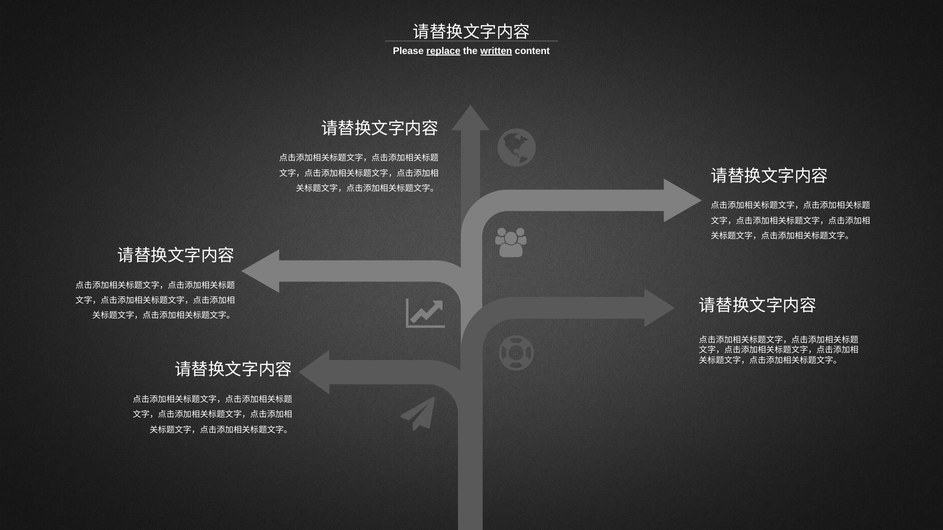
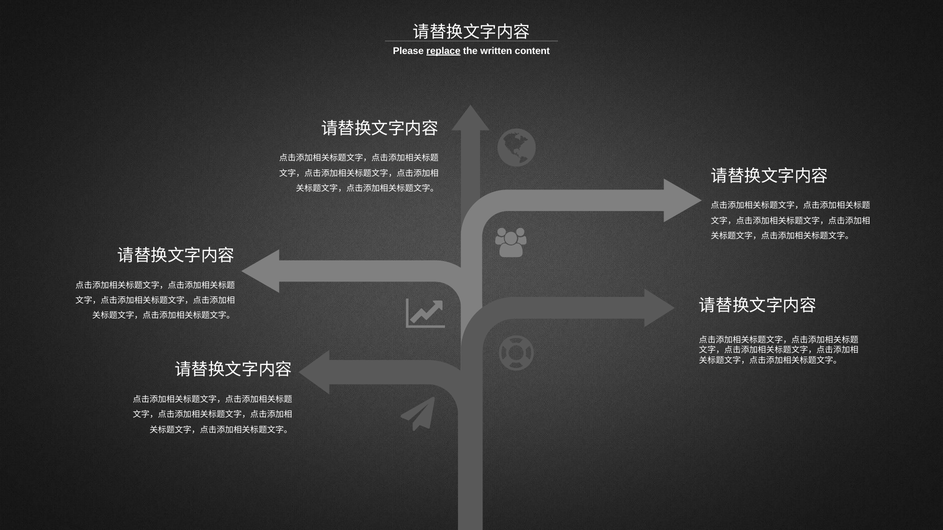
written underline: present -> none
